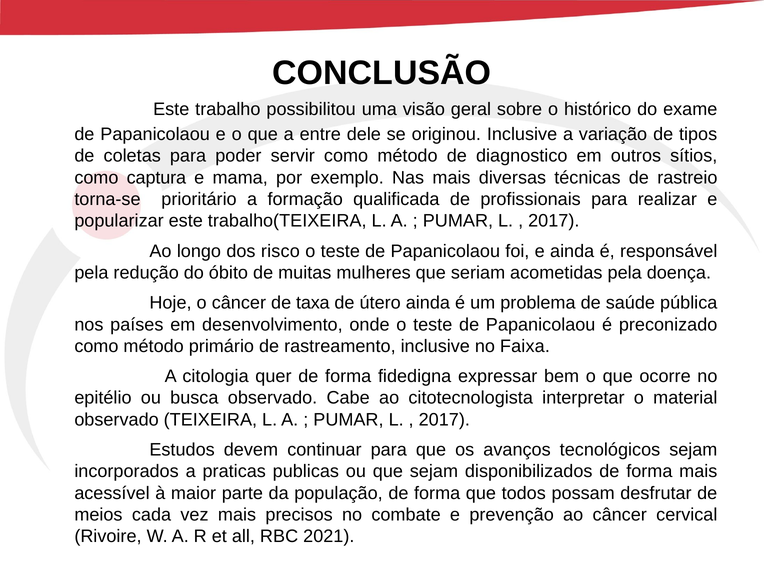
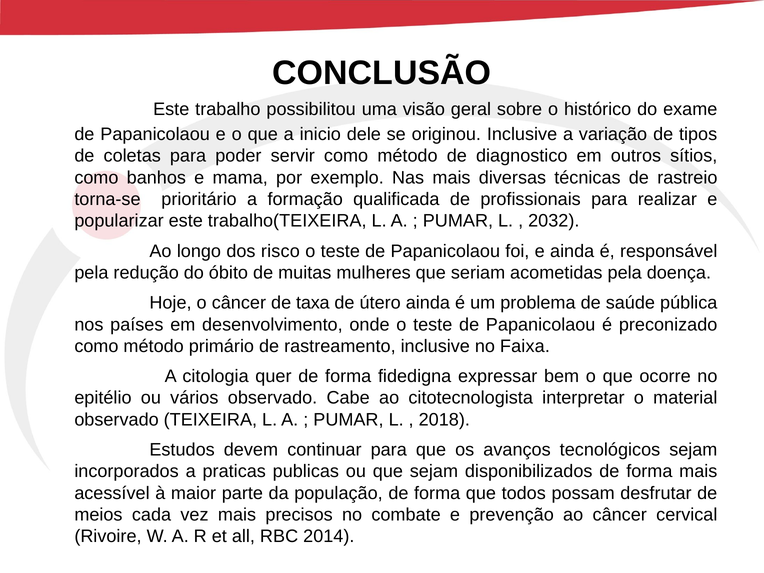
entre: entre -> inicio
captura: captura -> banhos
2017 at (554, 221): 2017 -> 2032
busca: busca -> vários
2017 at (444, 420): 2017 -> 2018
2021: 2021 -> 2014
